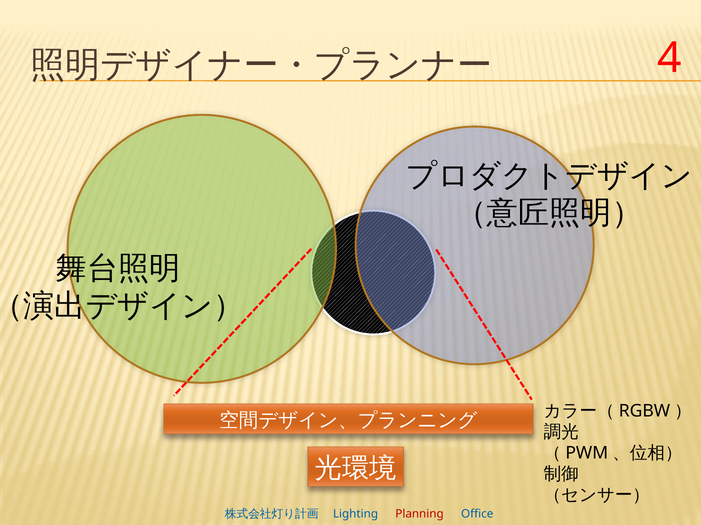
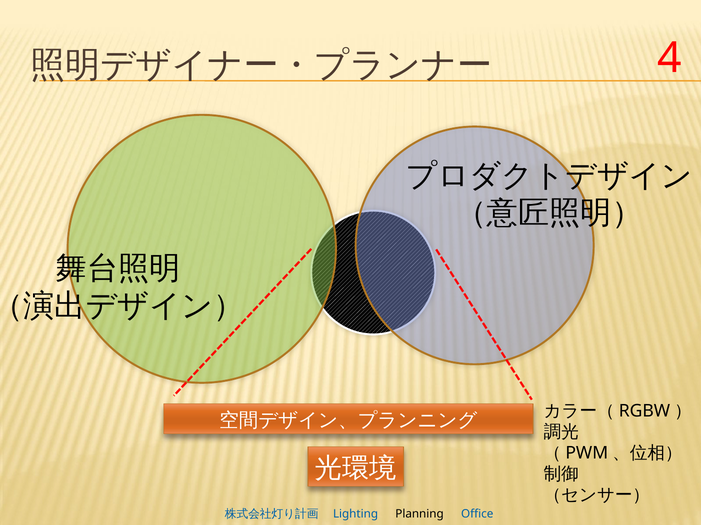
Planning colour: red -> black
